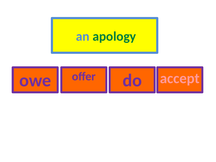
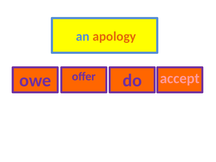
apology colour: green -> orange
